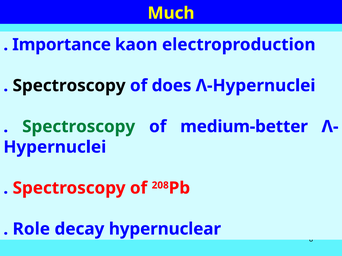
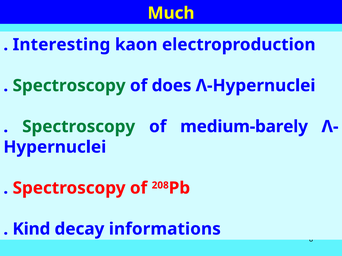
Importance: Importance -> Interesting
Spectroscopy at (69, 86) colour: black -> green
medium-better: medium-better -> medium-barely
Role: Role -> Kind
hypernuclear: hypernuclear -> informations
